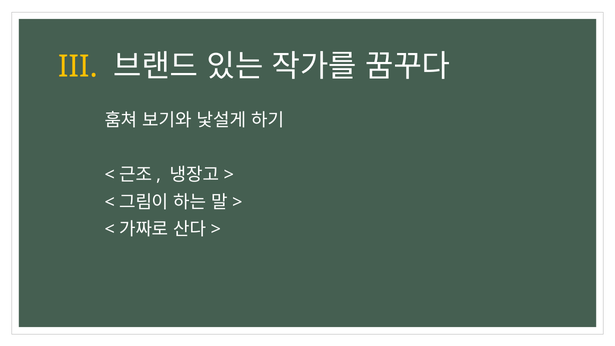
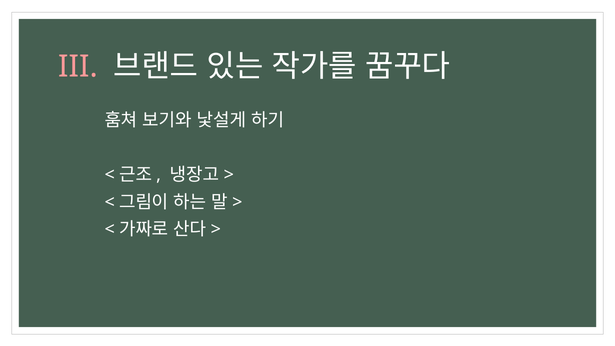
III colour: yellow -> pink
